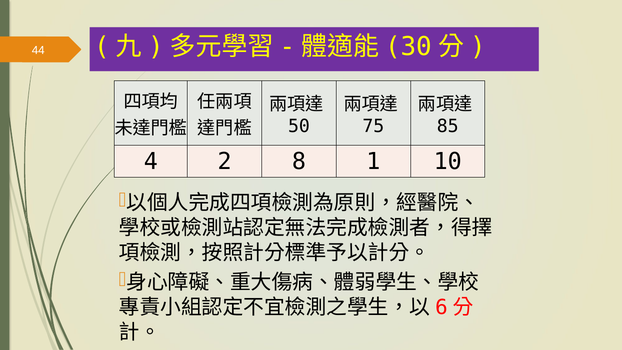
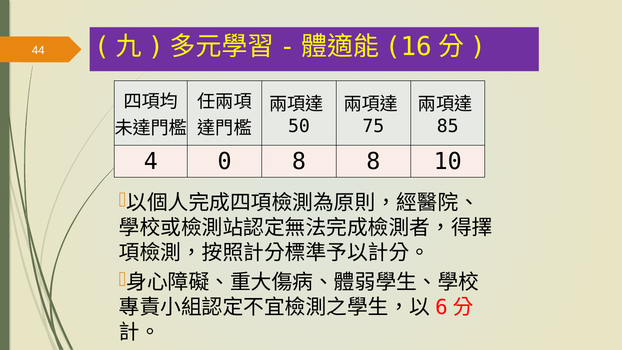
30: 30 -> 16
2: 2 -> 0
8 1: 1 -> 8
